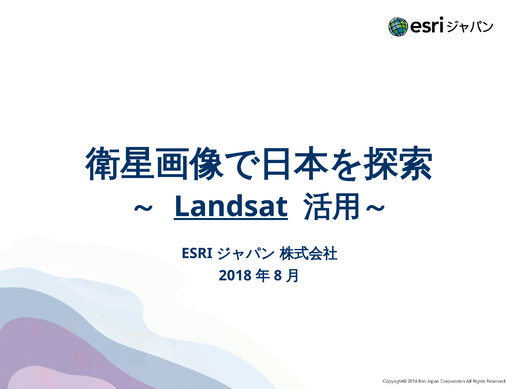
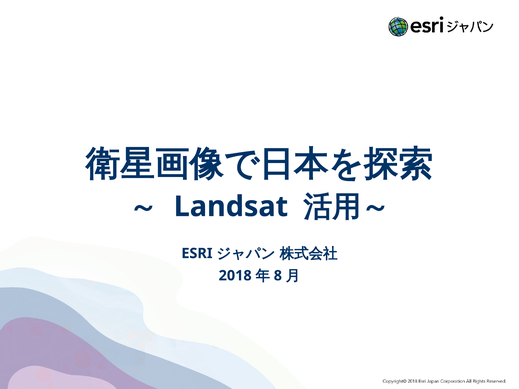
Landsat underline: present -> none
